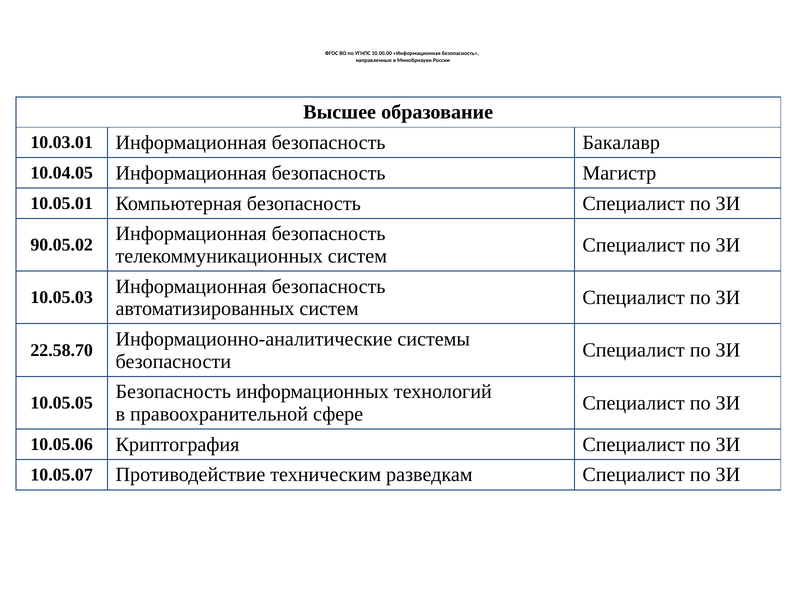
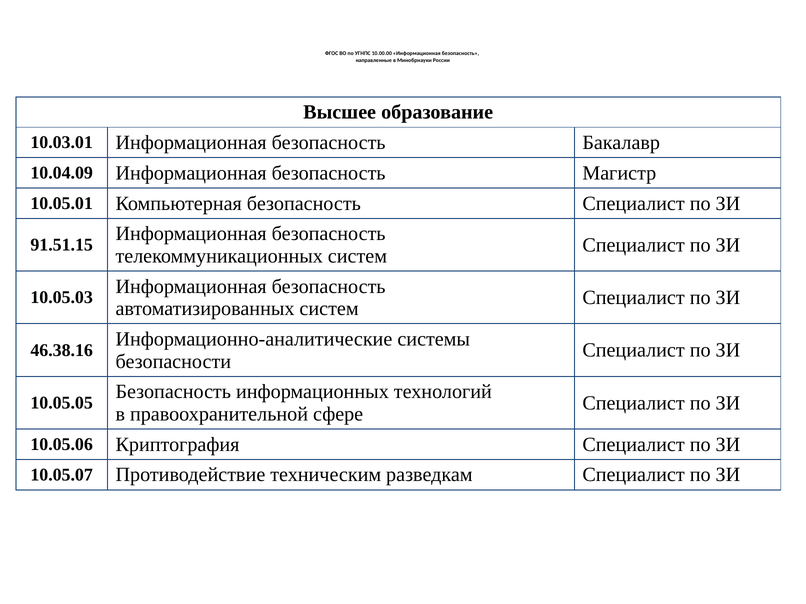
10.04.05: 10.04.05 -> 10.04.09
90.05.02: 90.05.02 -> 91.51.15
22.58.70: 22.58.70 -> 46.38.16
